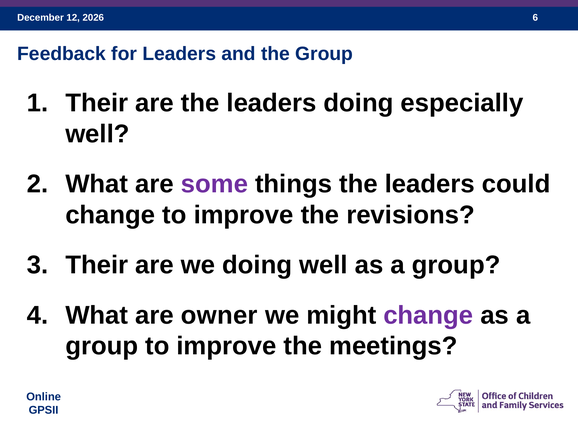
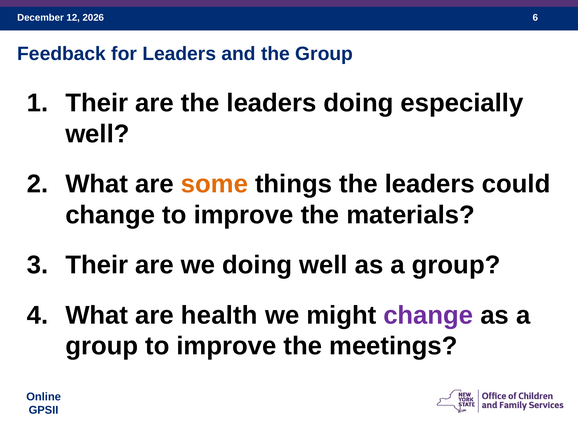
some colour: purple -> orange
revisions: revisions -> materials
owner: owner -> health
